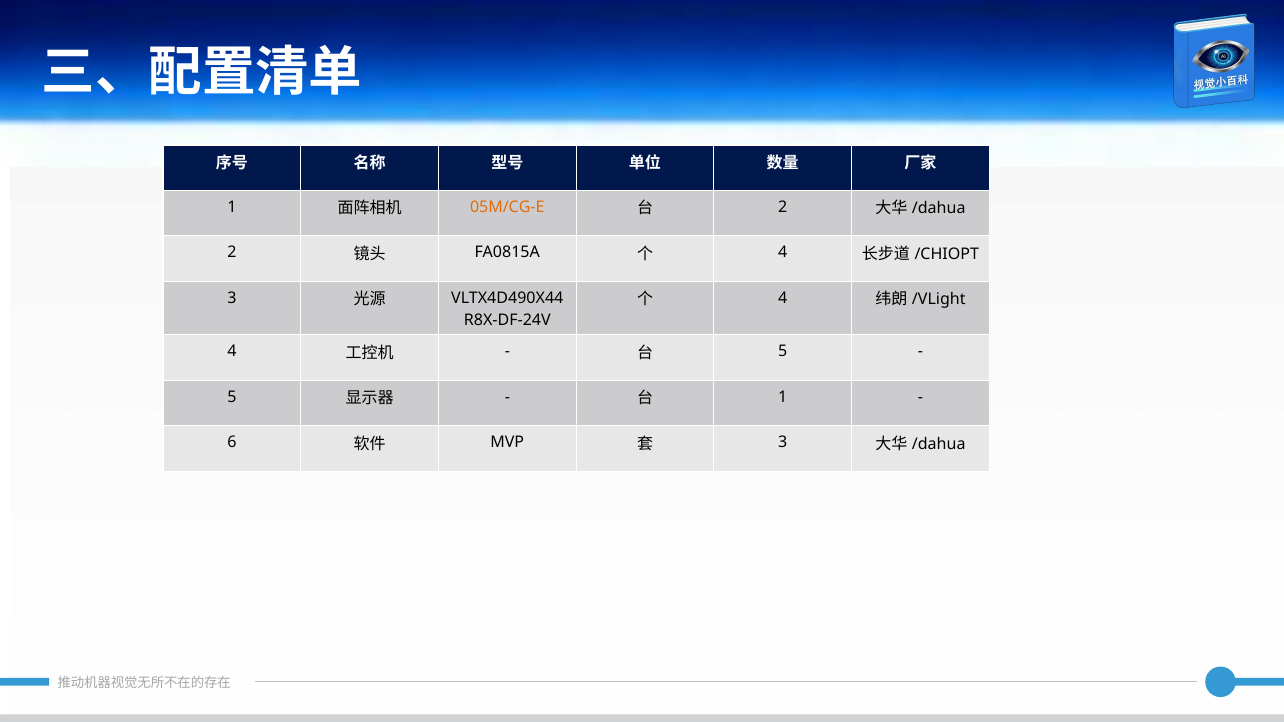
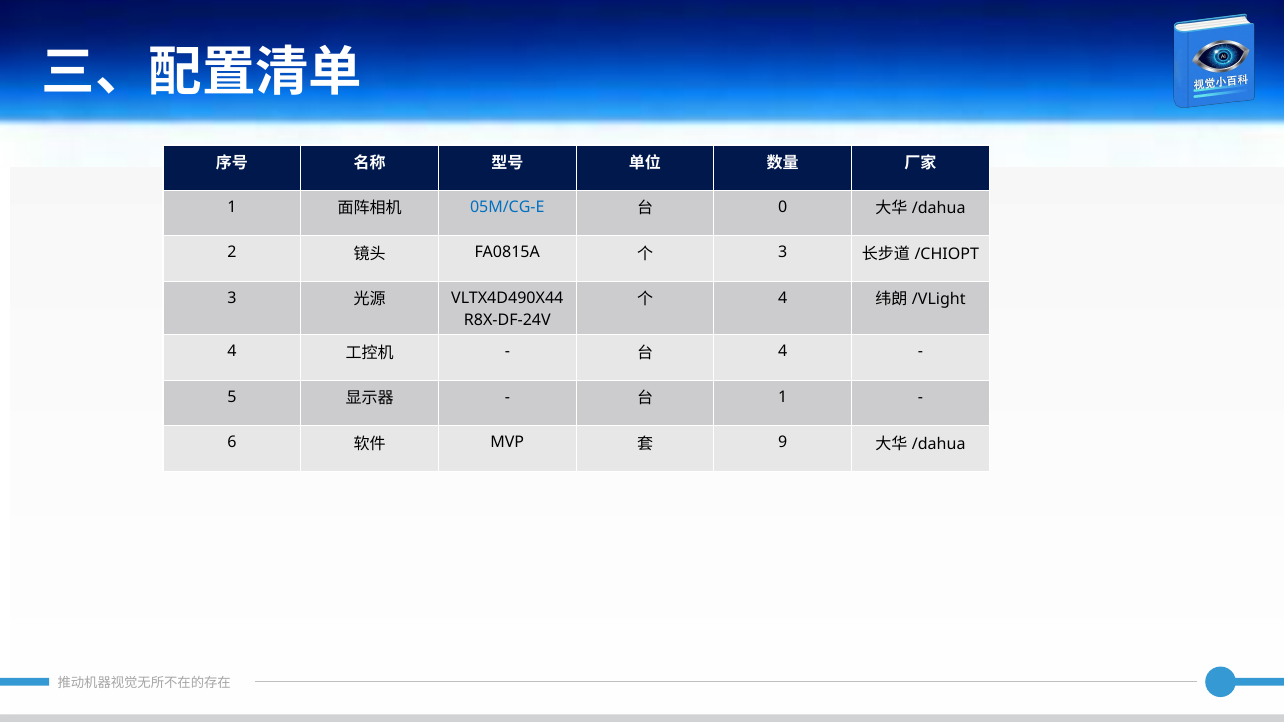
05M/CG-E colour: orange -> blue
2 at (783, 207): 2 -> 0
4 at (783, 253): 4 -> 3
5 at (783, 352): 5 -> 4
3 at (783, 443): 3 -> 9
